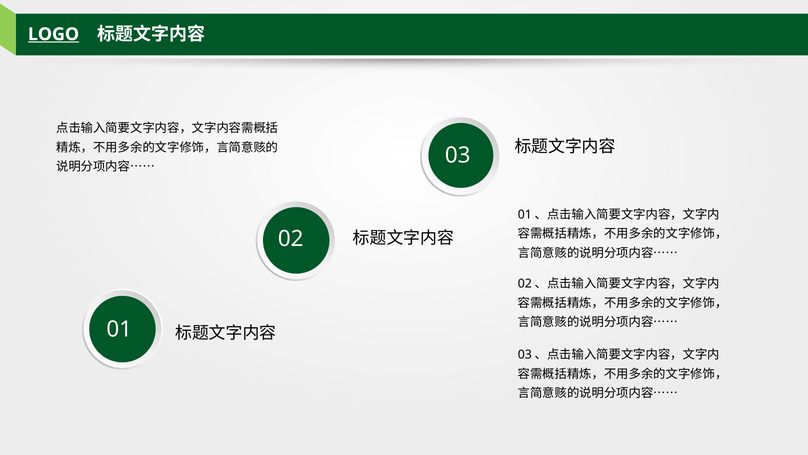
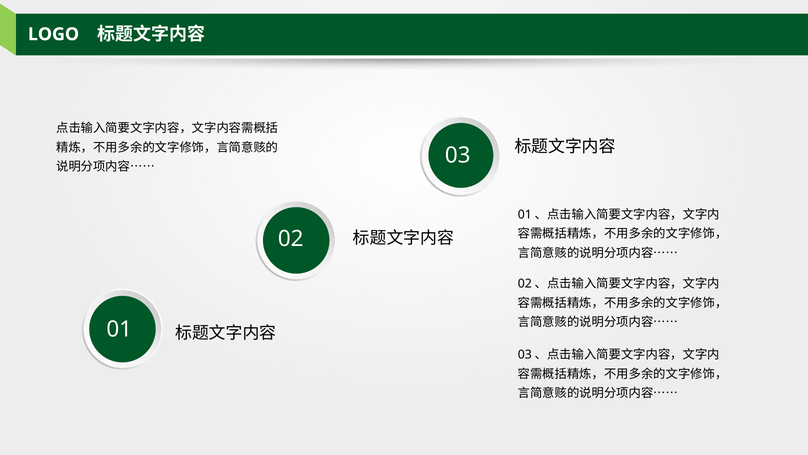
LOGO underline: present -> none
